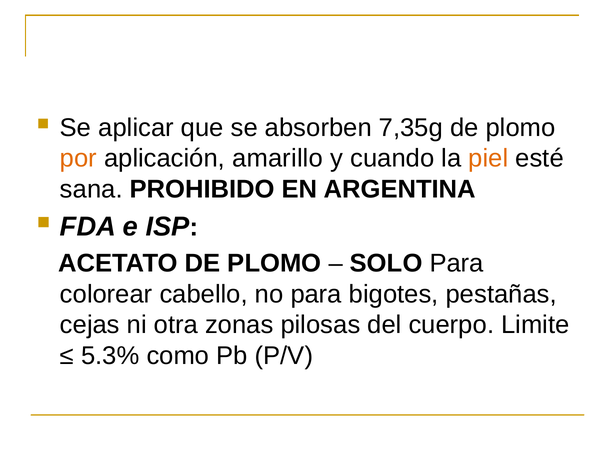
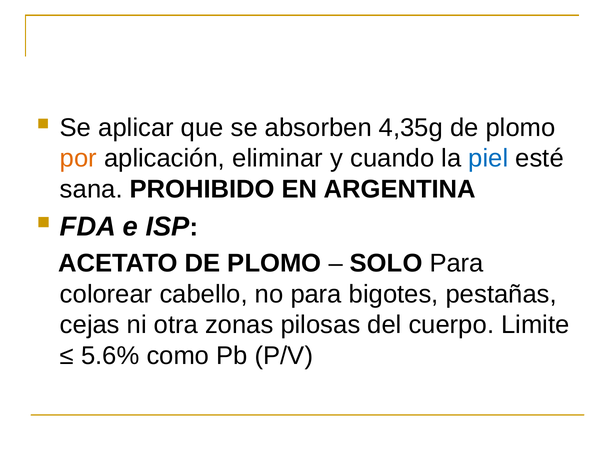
7,35g: 7,35g -> 4,35g
amarillo: amarillo -> eliminar
piel colour: orange -> blue
5.3%: 5.3% -> 5.6%
